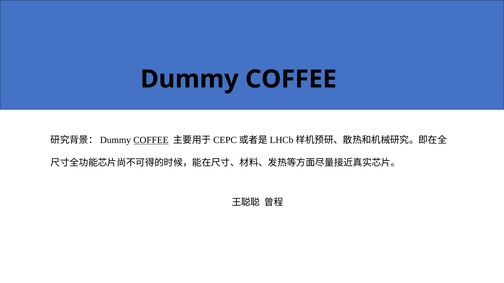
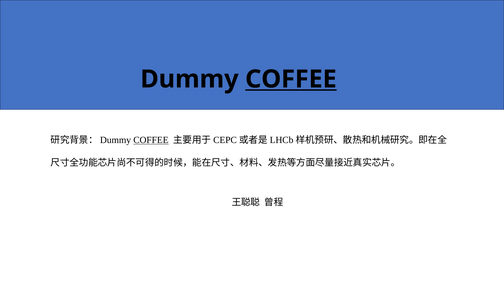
COFFEE at (291, 79) underline: none -> present
